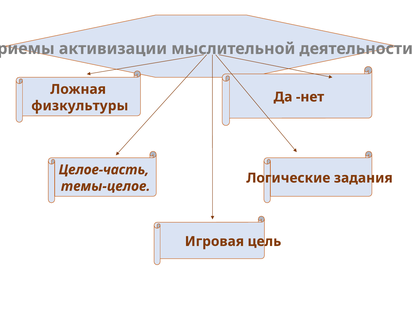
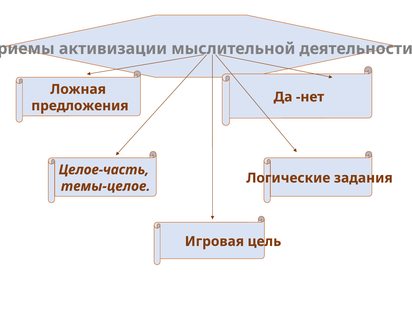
физкультуры: физкультуры -> предложения
